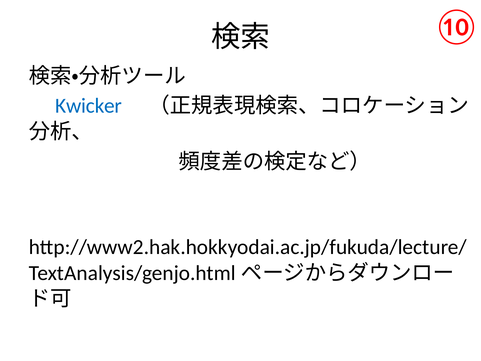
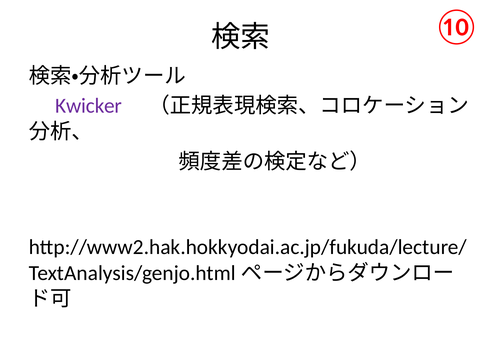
Kwicker colour: blue -> purple
